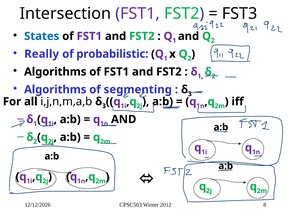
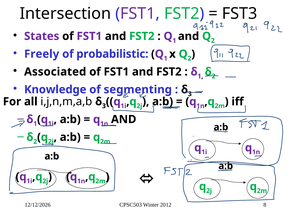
States colour: blue -> purple
Really: Really -> Freely
Algorithms at (55, 72): Algorithms -> Associated
Algorithms at (55, 89): Algorithms -> Knowledge
